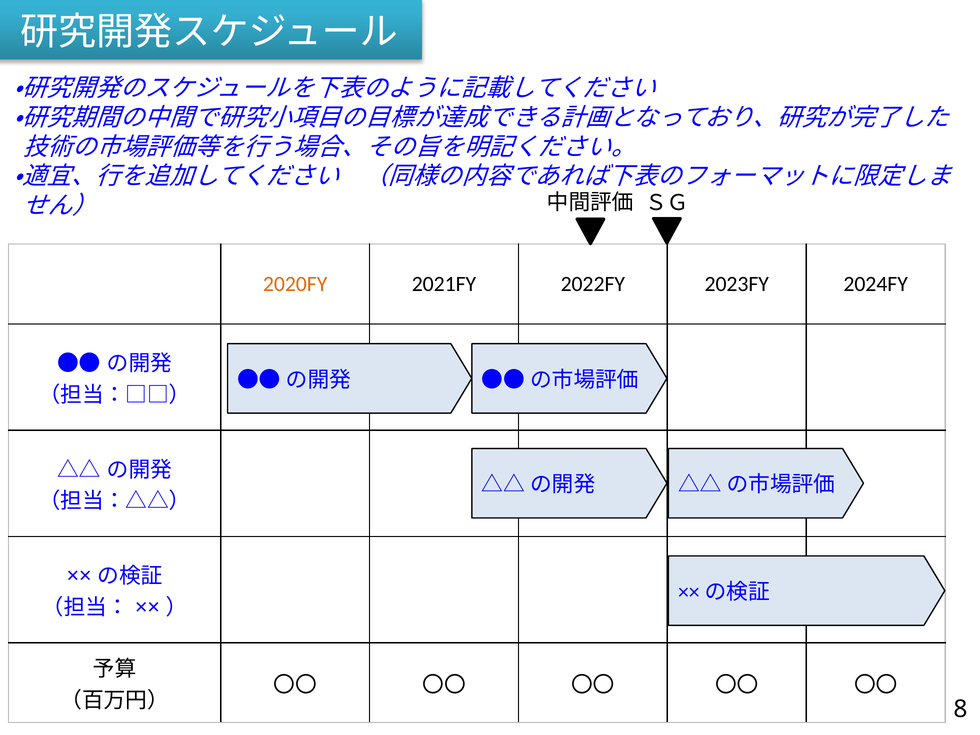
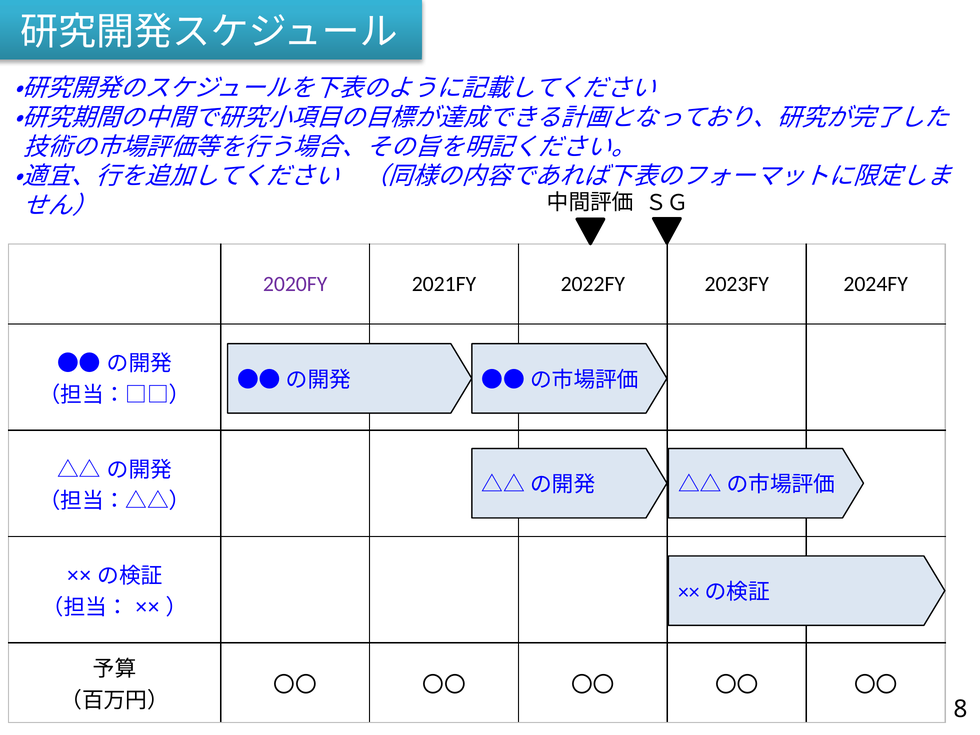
2020FY colour: orange -> purple
